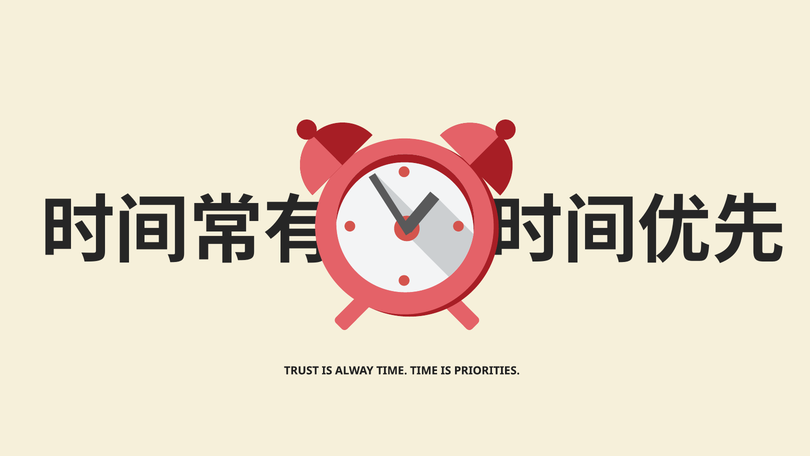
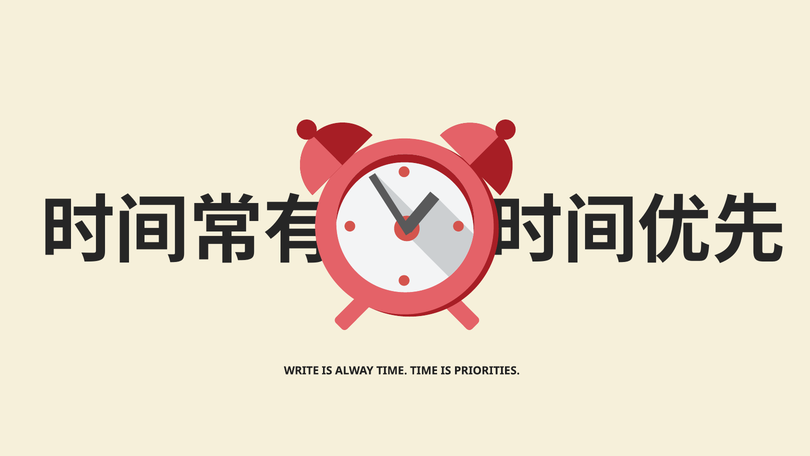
TRUST: TRUST -> WRITE
